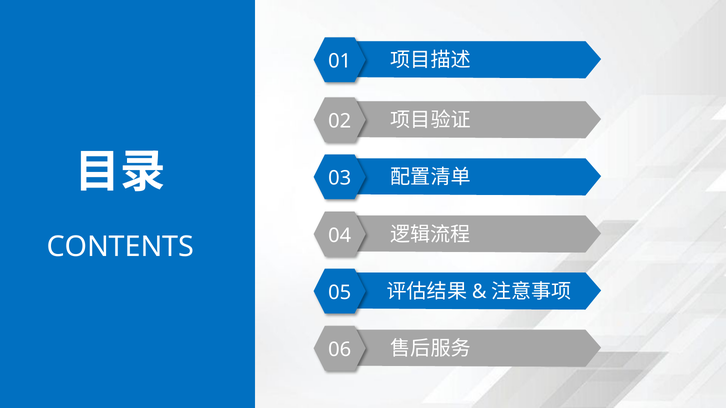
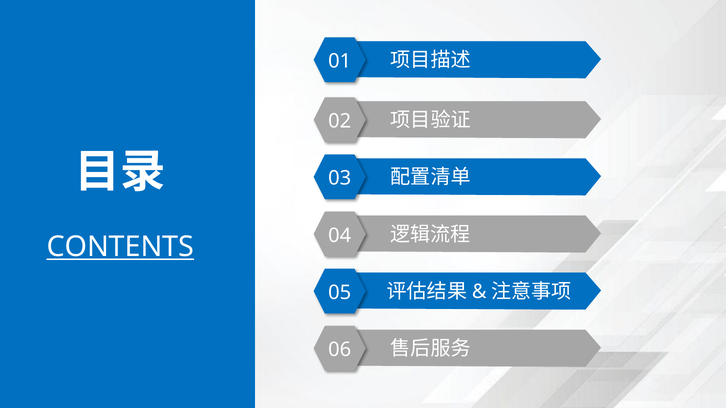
CONTENTS underline: none -> present
